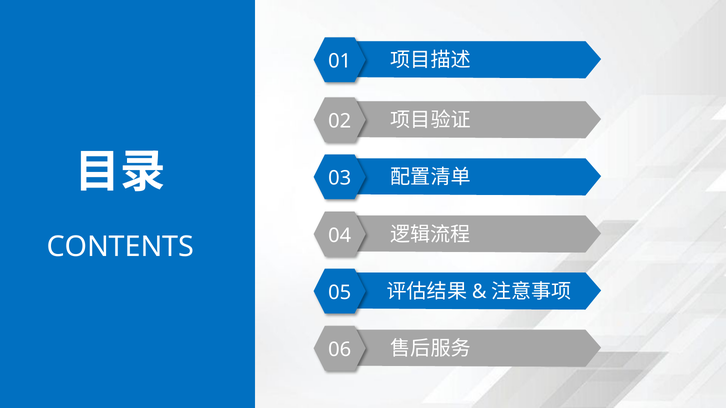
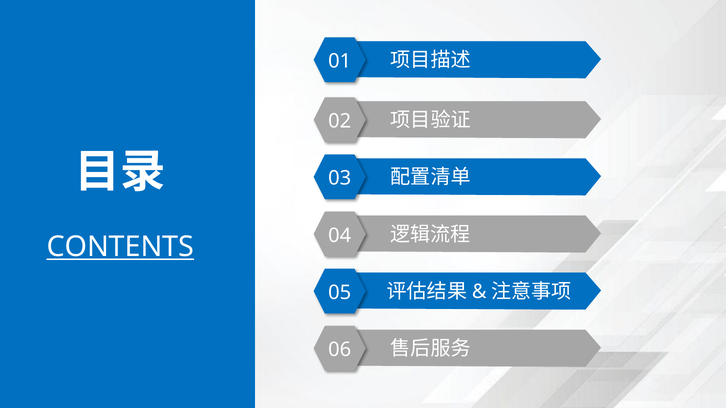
CONTENTS underline: none -> present
